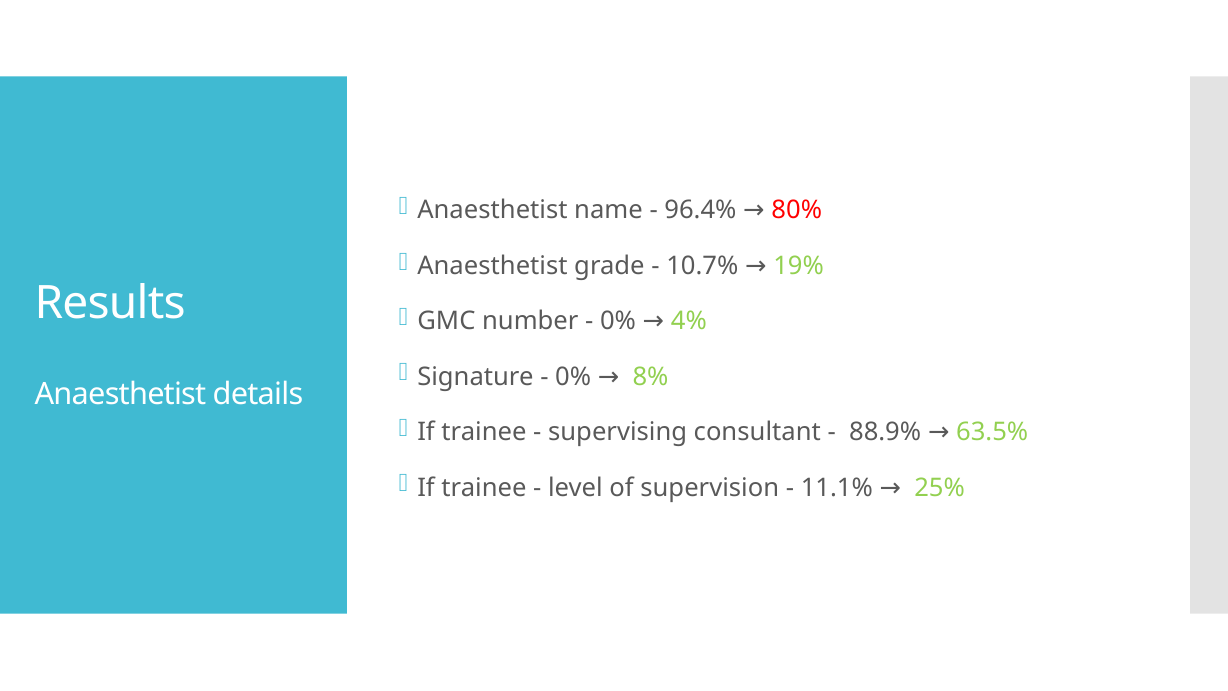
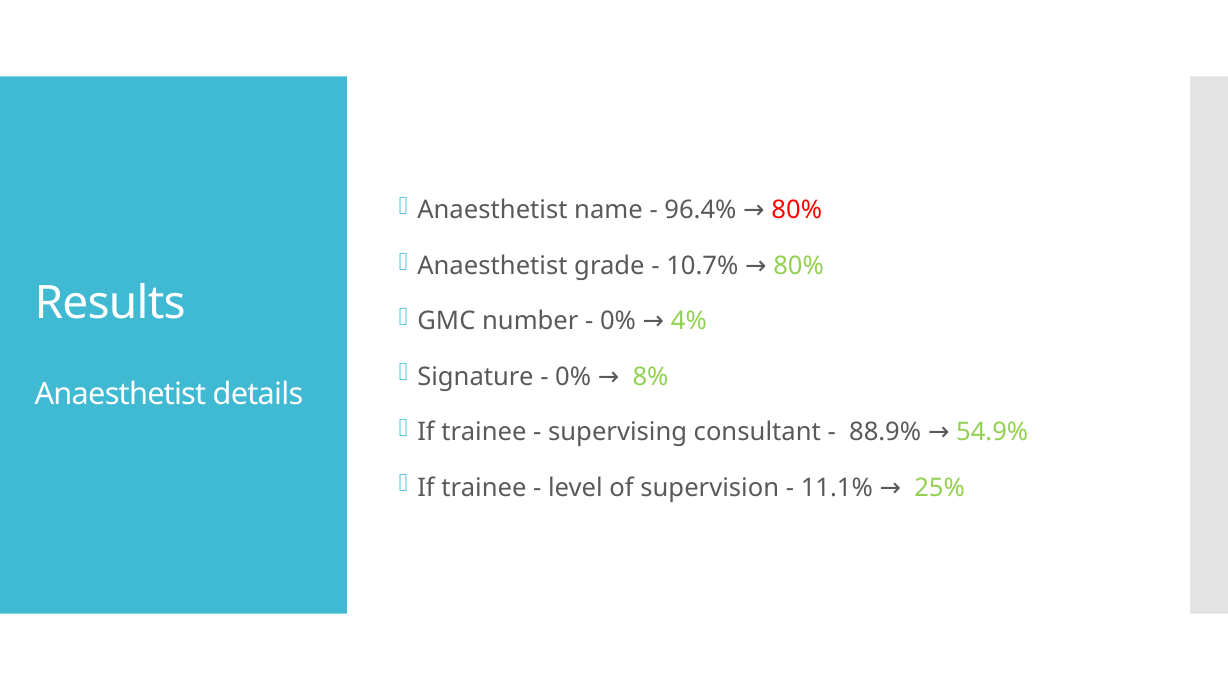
19% at (799, 266): 19% -> 80%
63.5%: 63.5% -> 54.9%
